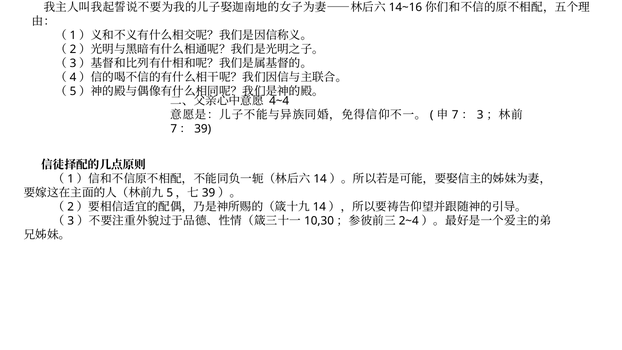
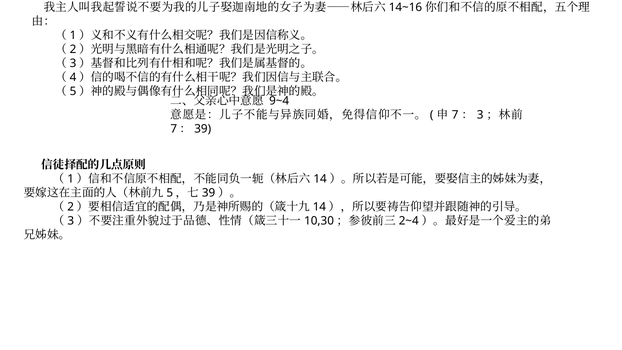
4~4: 4~4 -> 9~4
